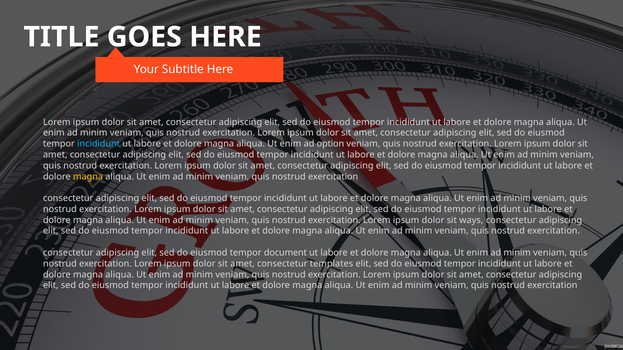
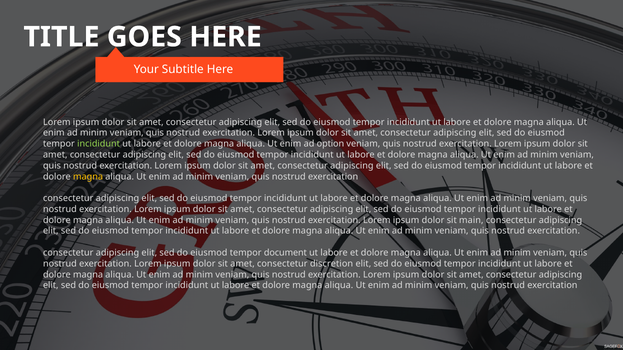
incididunt at (99, 144) colour: light blue -> light green
ways: ways -> main
templates: templates -> discretion
